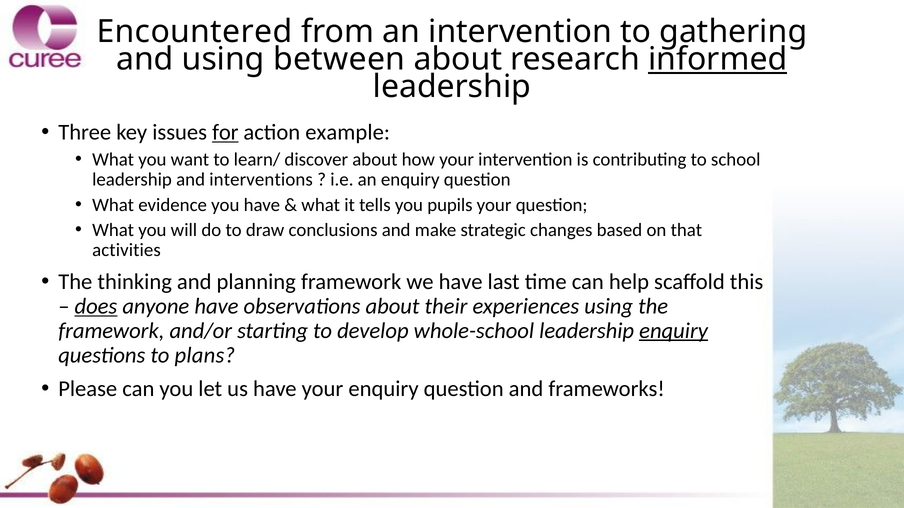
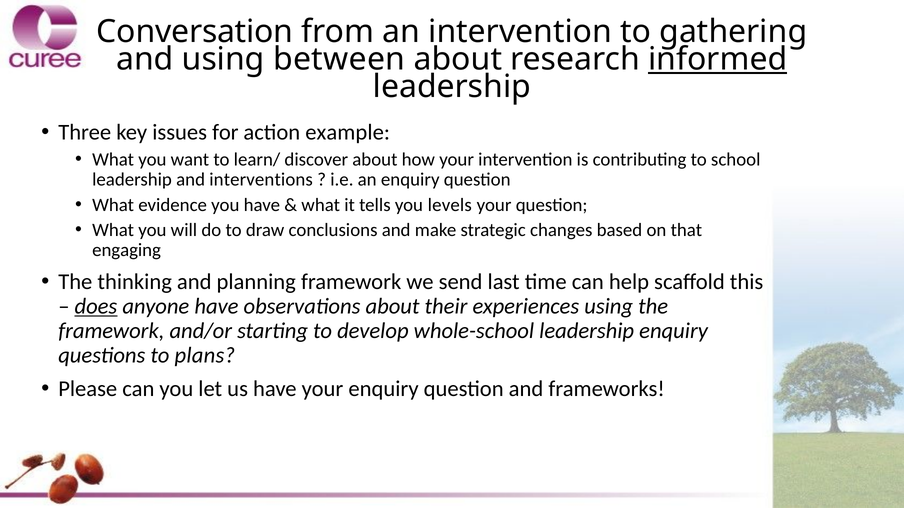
Encountered: Encountered -> Conversation
for underline: present -> none
pupils: pupils -> levels
activities: activities -> engaging
we have: have -> send
enquiry at (674, 331) underline: present -> none
